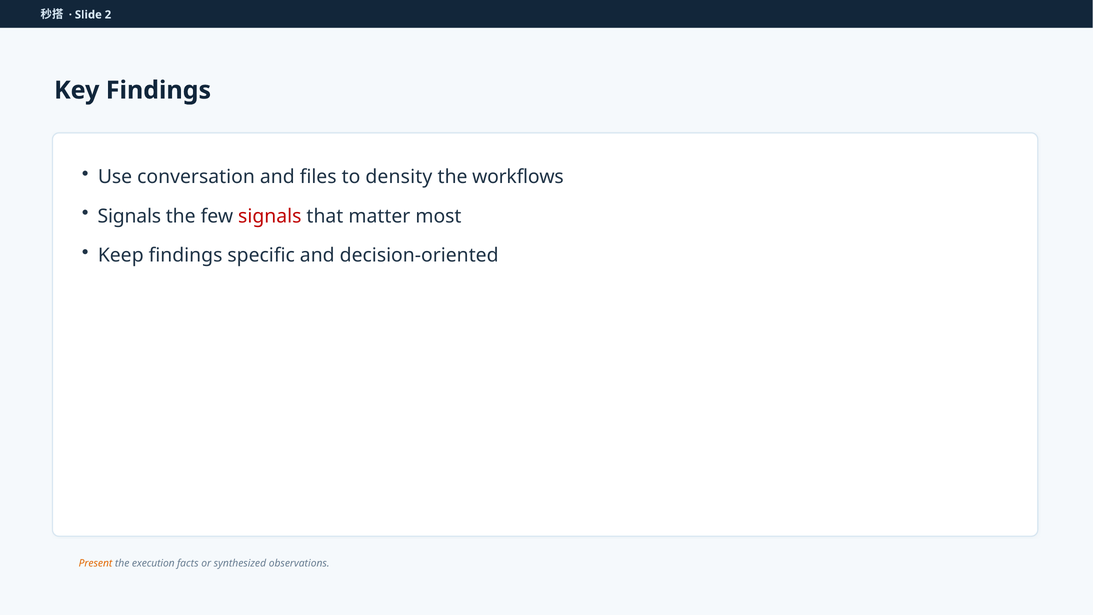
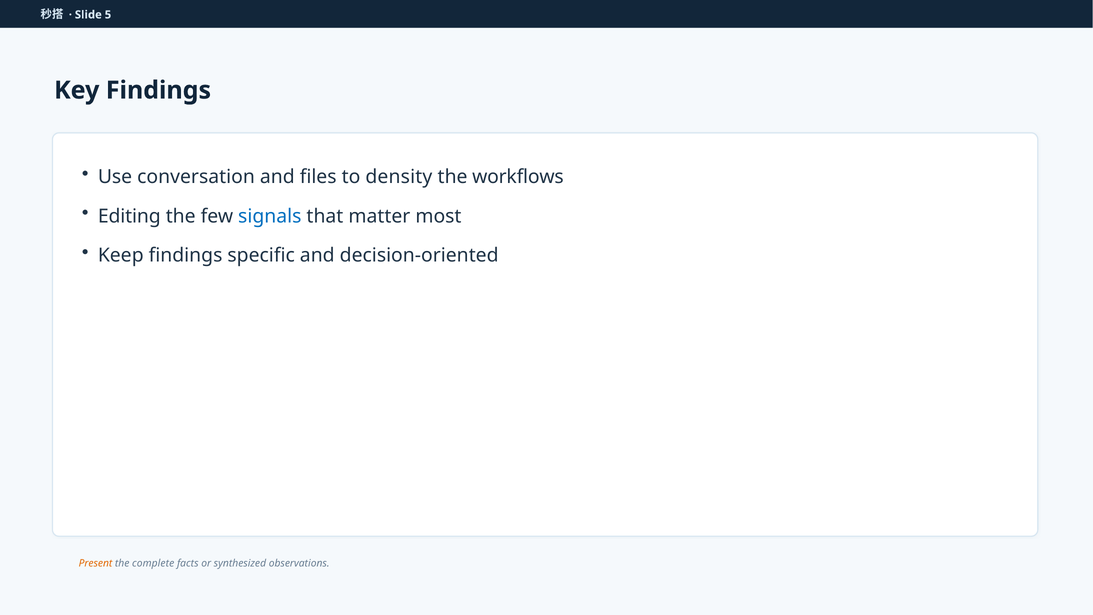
2: 2 -> 5
Signals at (129, 216): Signals -> Editing
signals at (270, 216) colour: red -> blue
execution: execution -> complete
